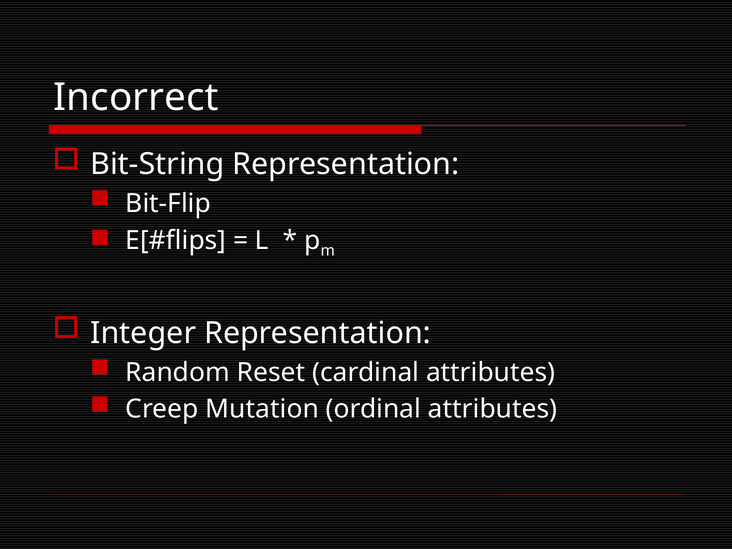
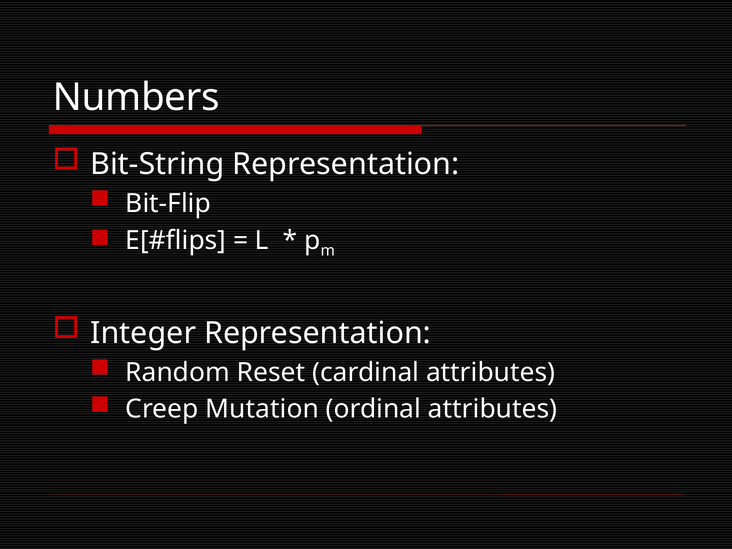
Incorrect: Incorrect -> Numbers
